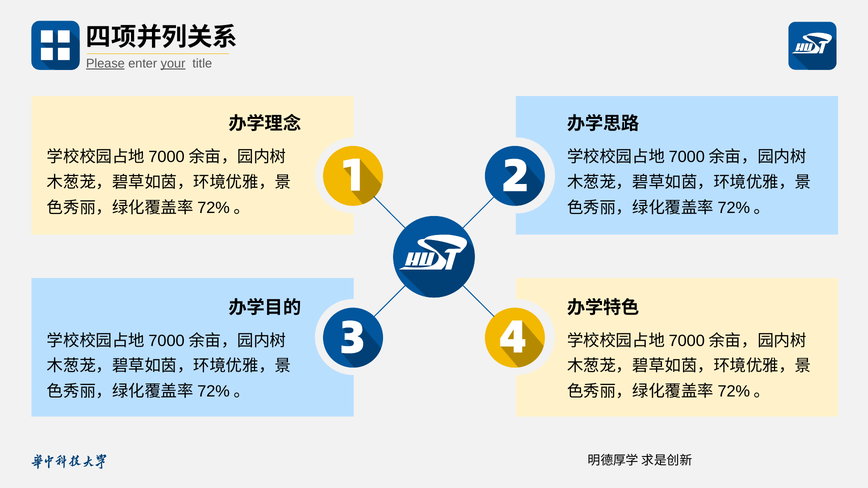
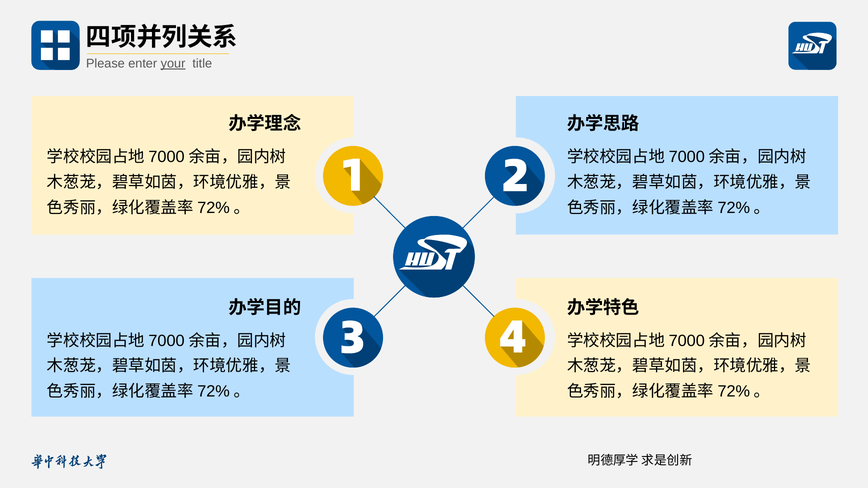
Please underline: present -> none
